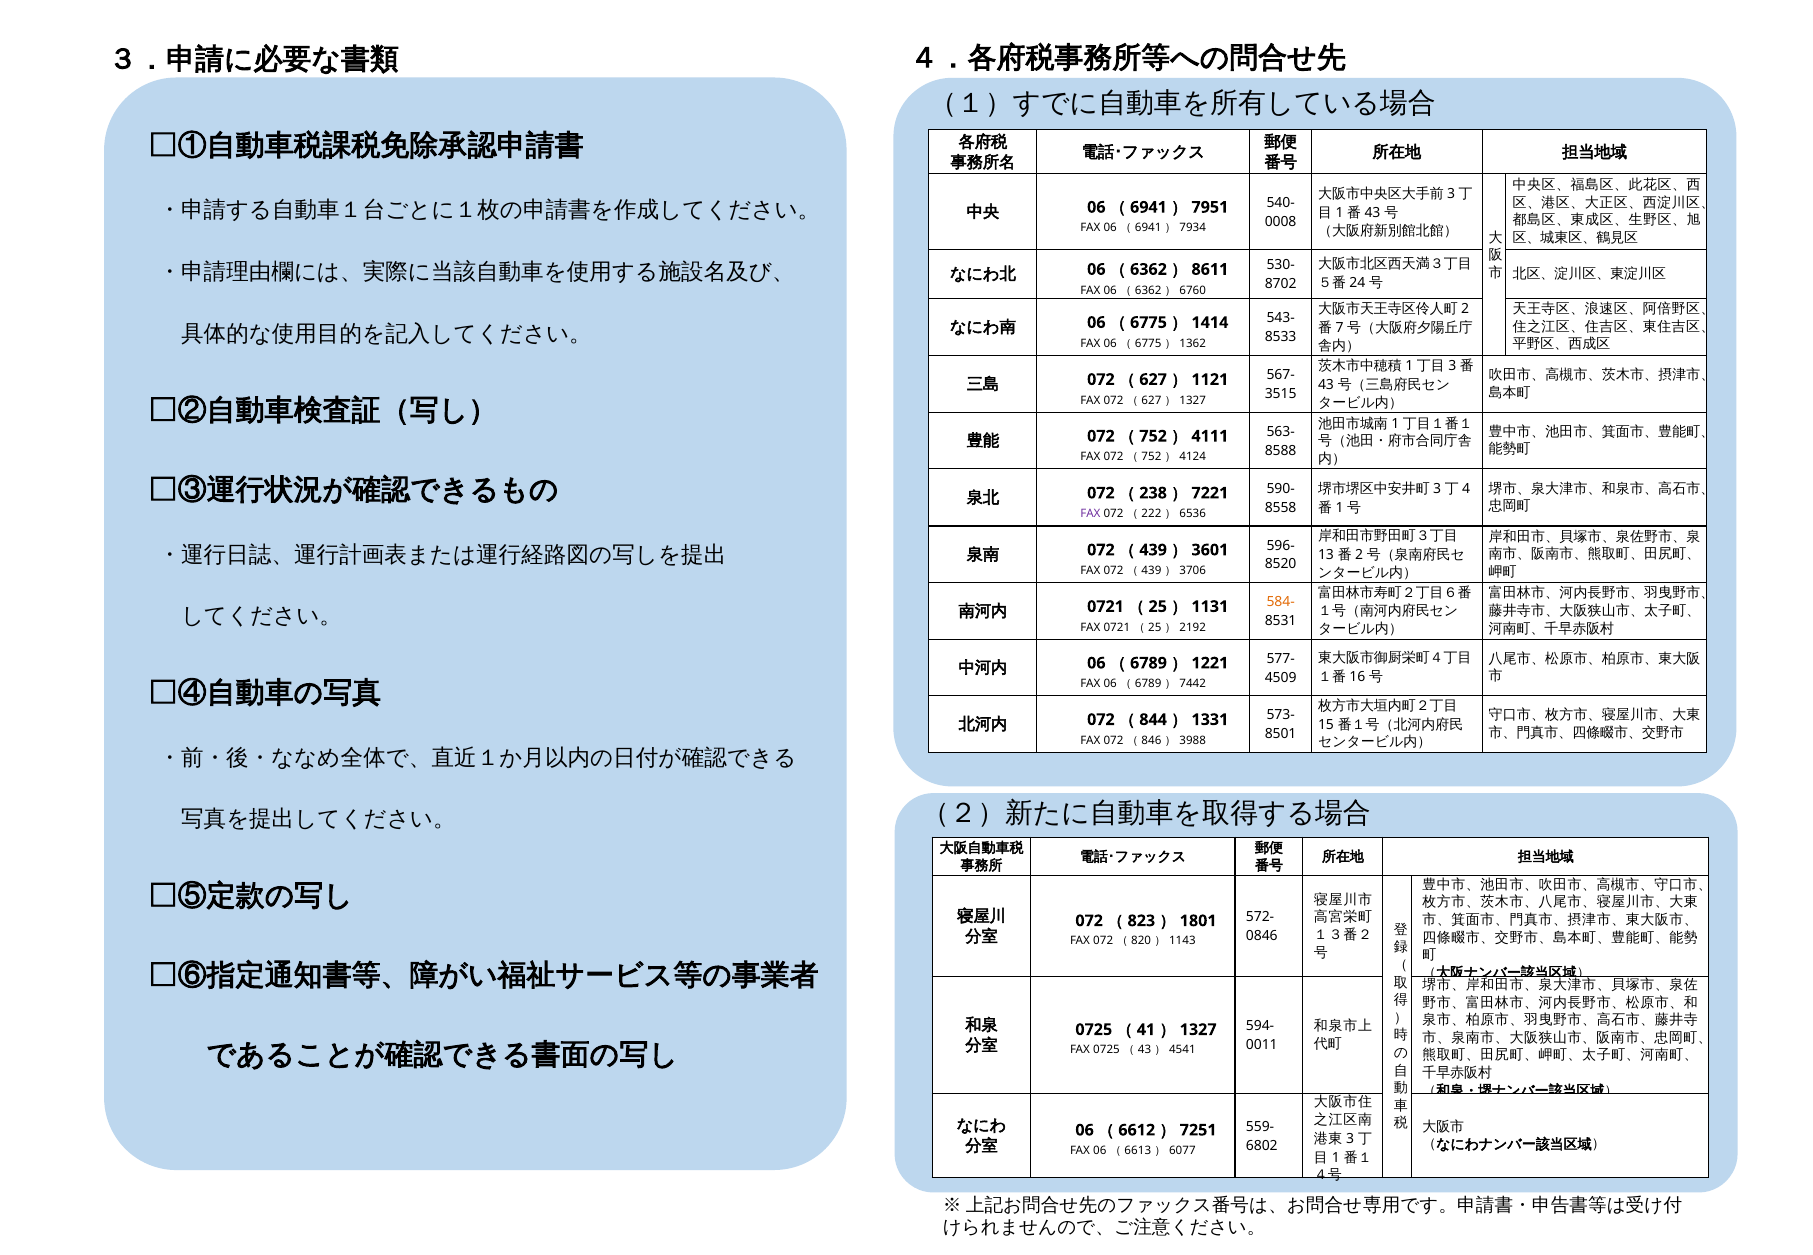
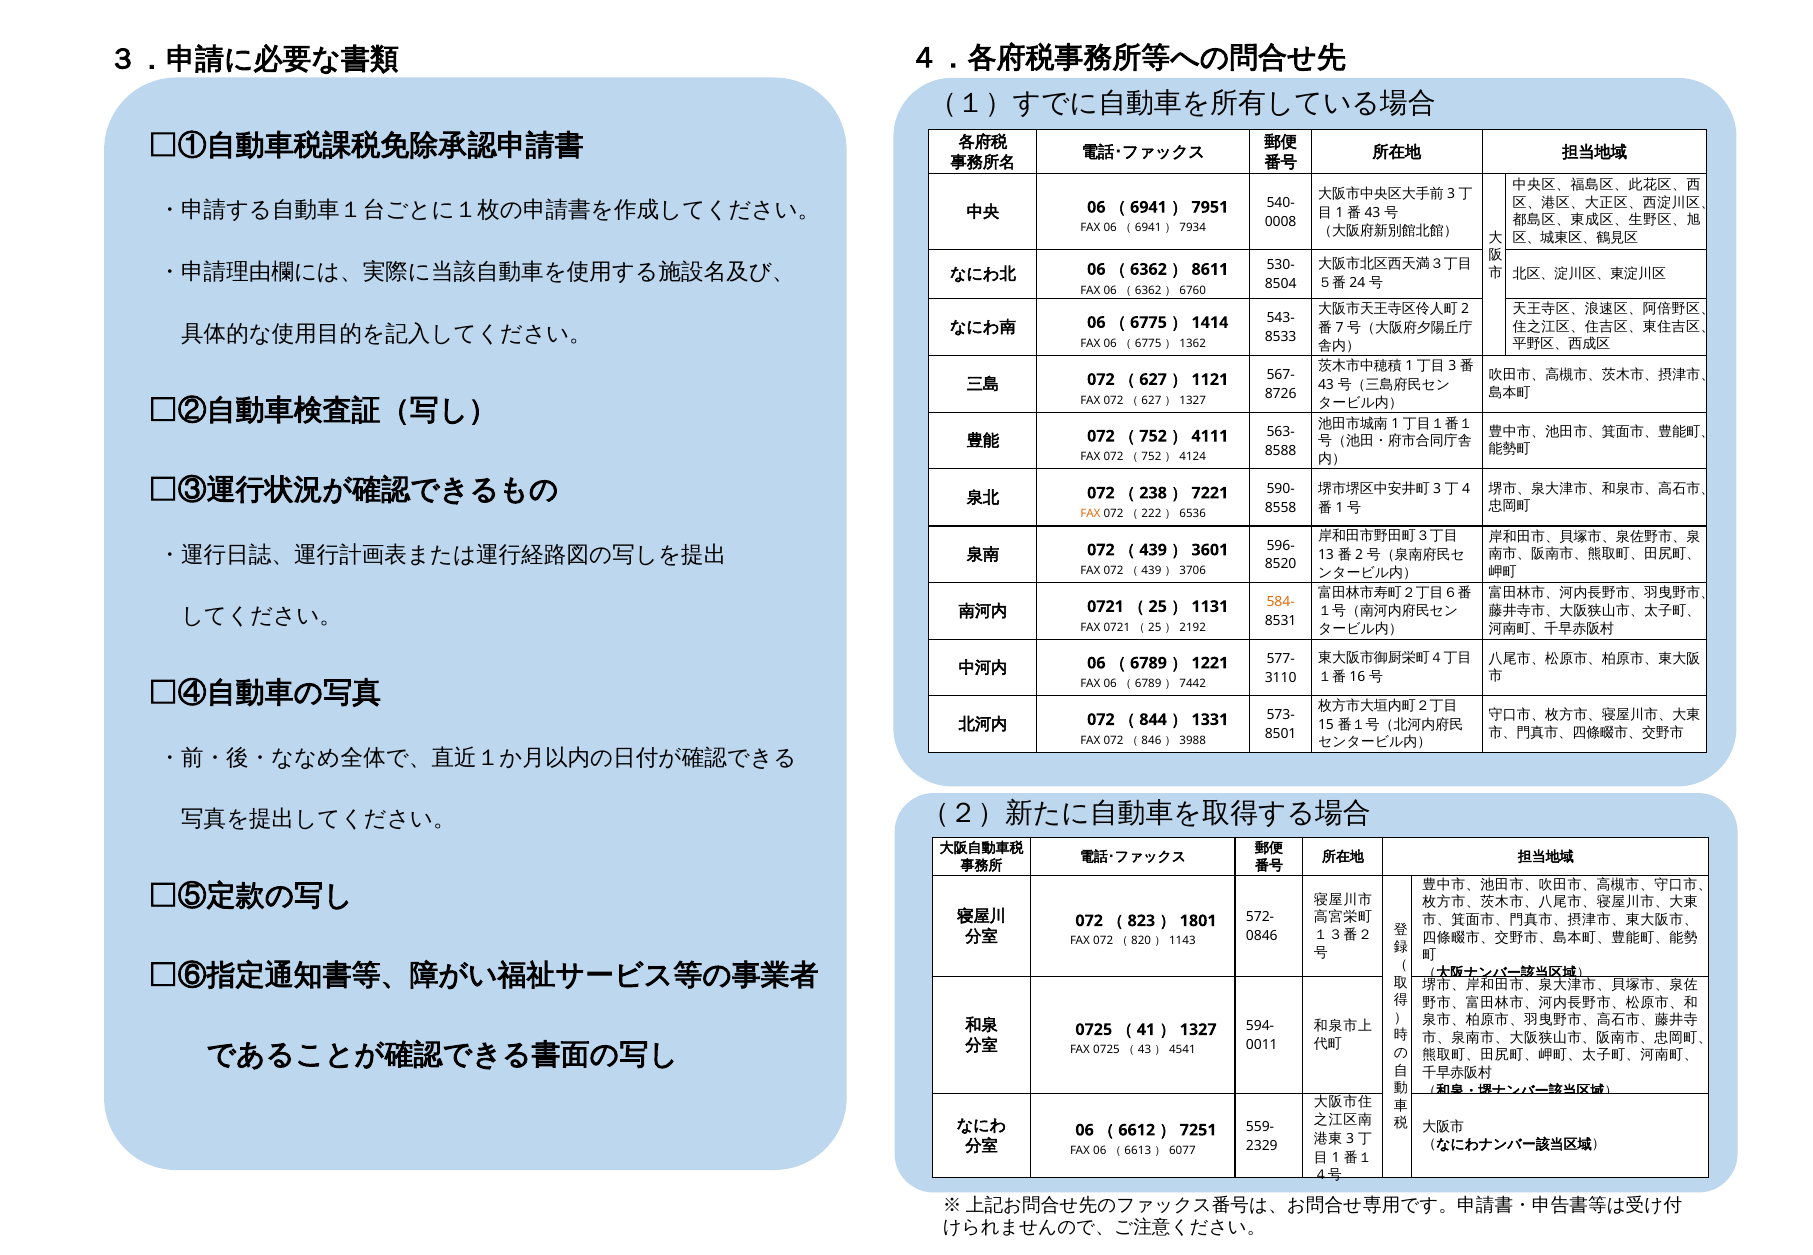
8702: 8702 -> 8504
3515: 3515 -> 8726
FAX at (1090, 514) colour: purple -> orange
4509: 4509 -> 3110
6802: 6802 -> 2329
